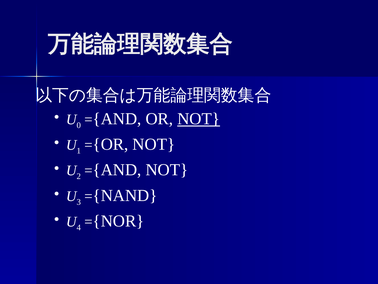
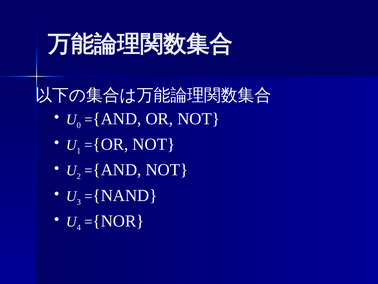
NOT at (199, 119) underline: present -> none
